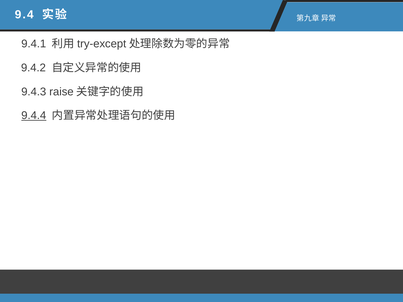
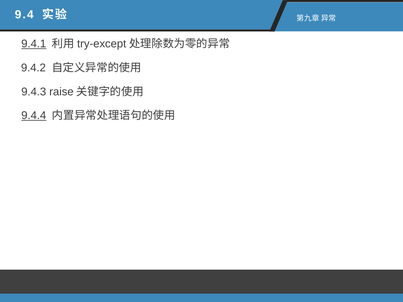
9.4.1 underline: none -> present
